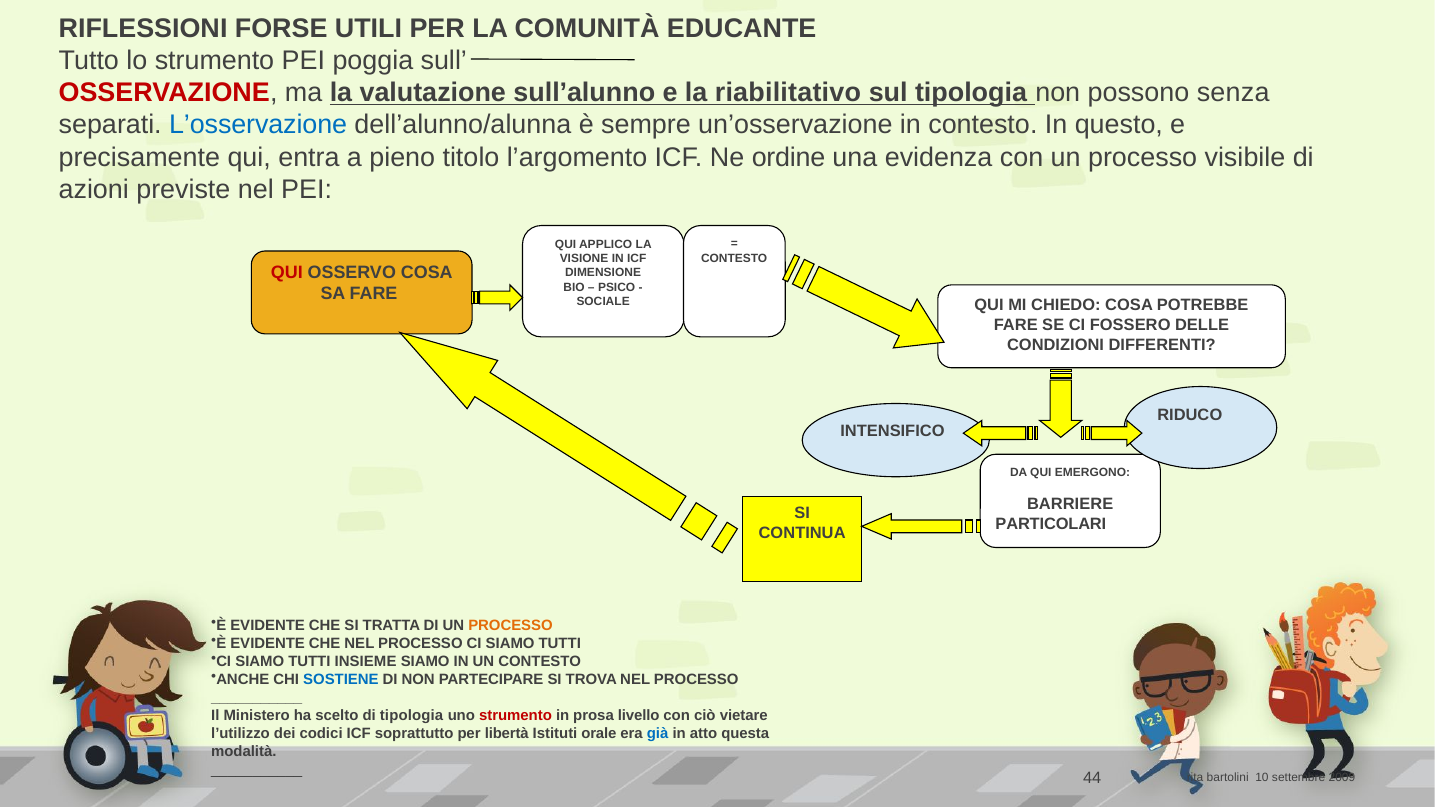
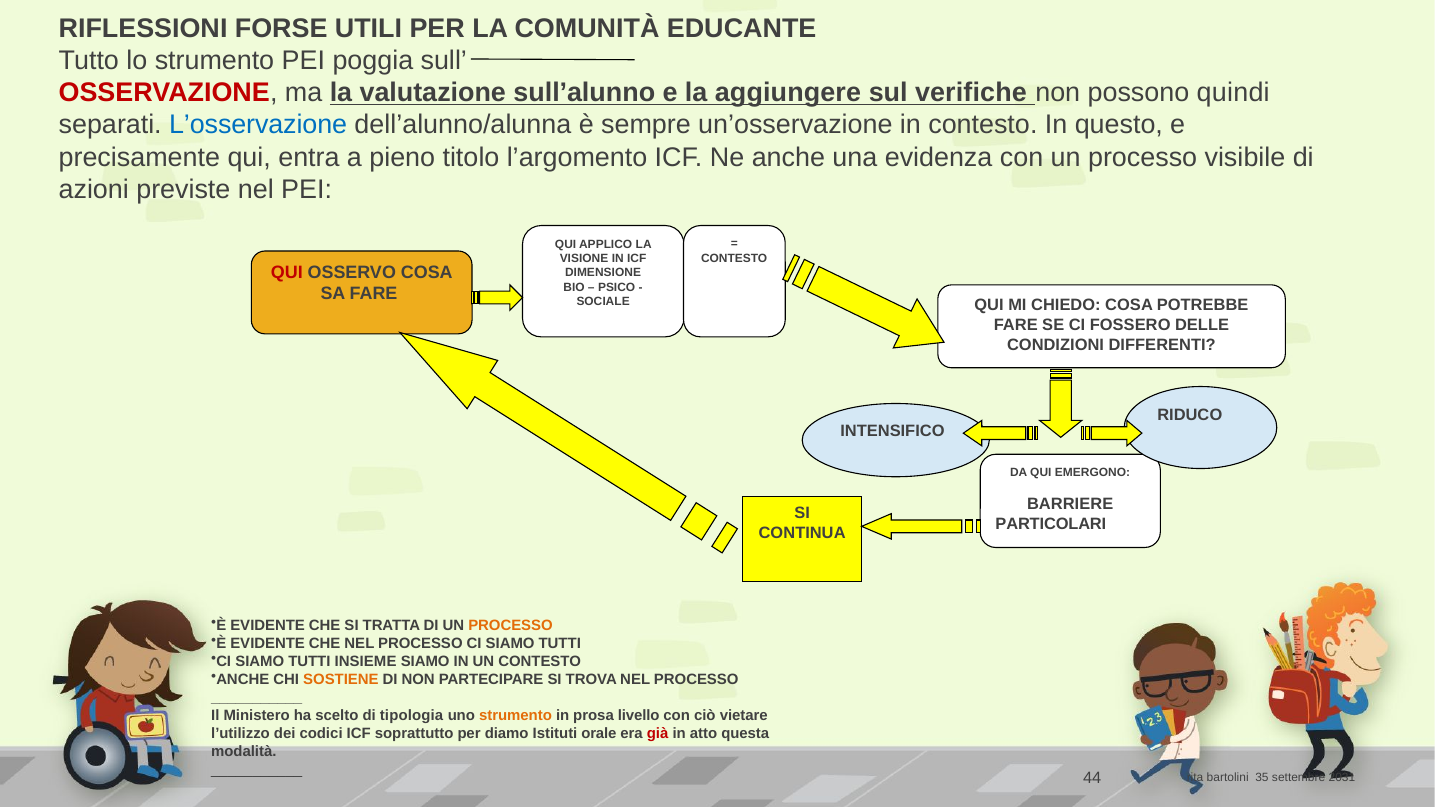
riabilitativo: riabilitativo -> aggiungere
sul tipologia: tipologia -> verifiche
senza: senza -> quindi
Ne ordine: ordine -> anche
SOSTIENE colour: blue -> orange
strumento at (516, 715) colour: red -> orange
libertà: libertà -> diamo
già colour: blue -> red
10: 10 -> 35
2009: 2009 -> 2031
